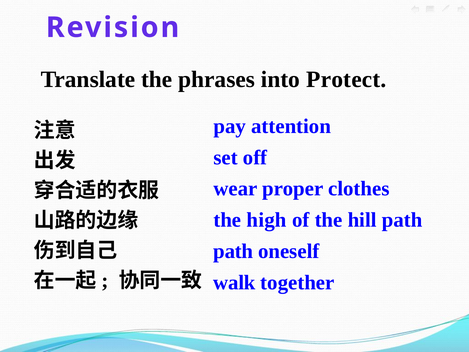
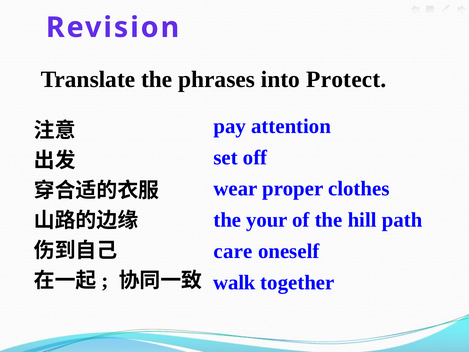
high: high -> your
path at (233, 251): path -> care
